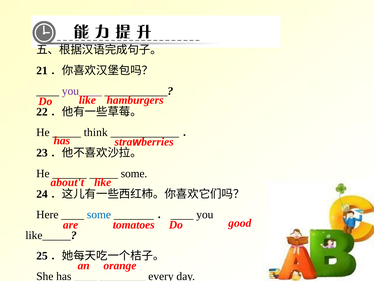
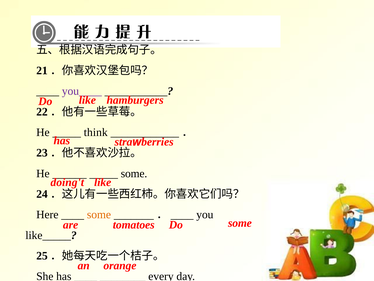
about't: about't -> doing't
some at (99, 214) colour: blue -> orange
Do good: good -> some
